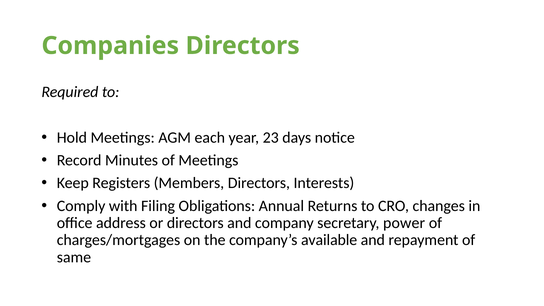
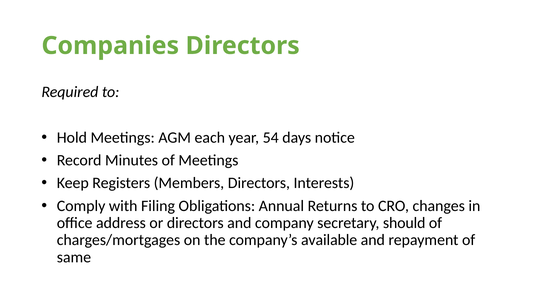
23: 23 -> 54
power: power -> should
